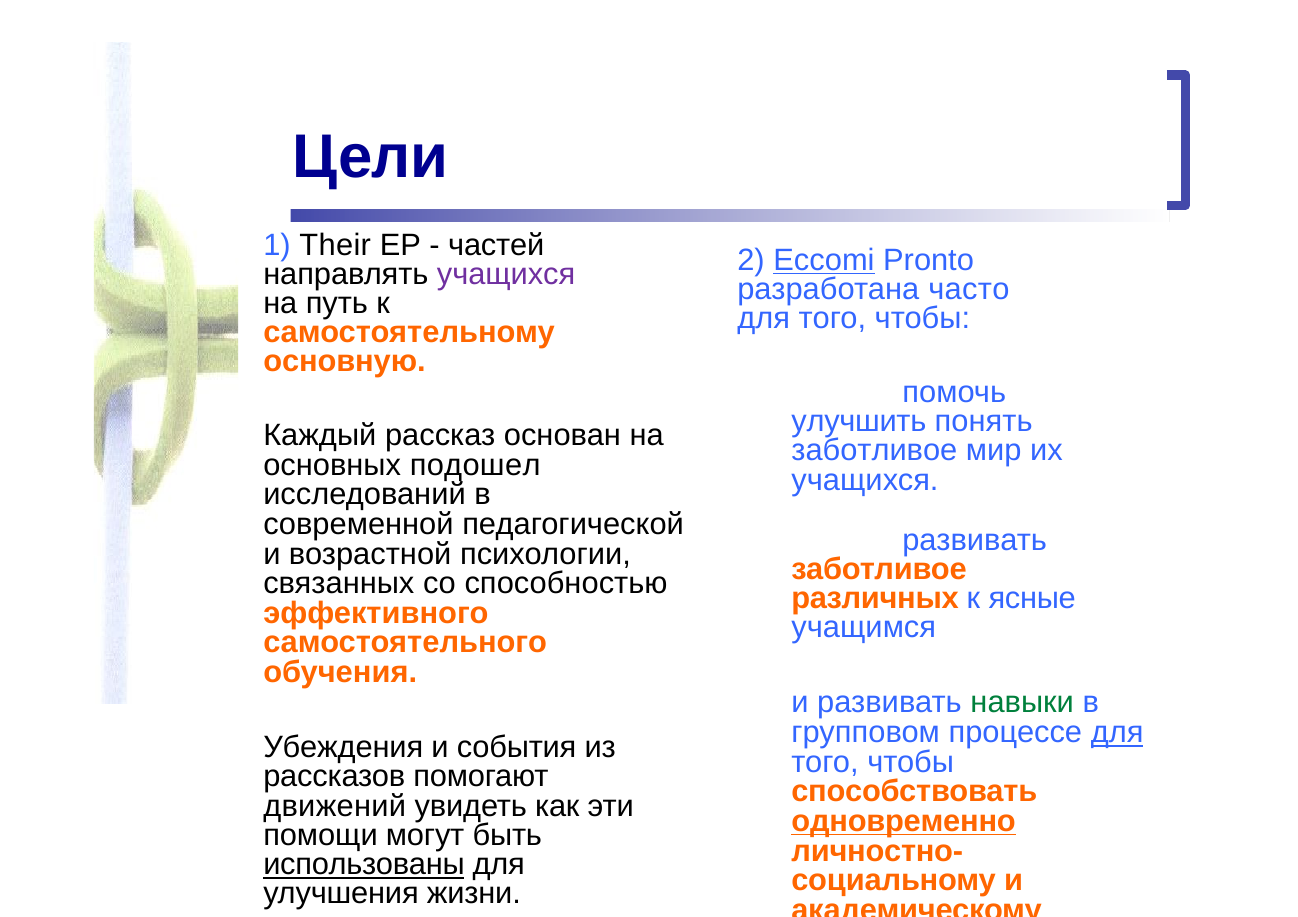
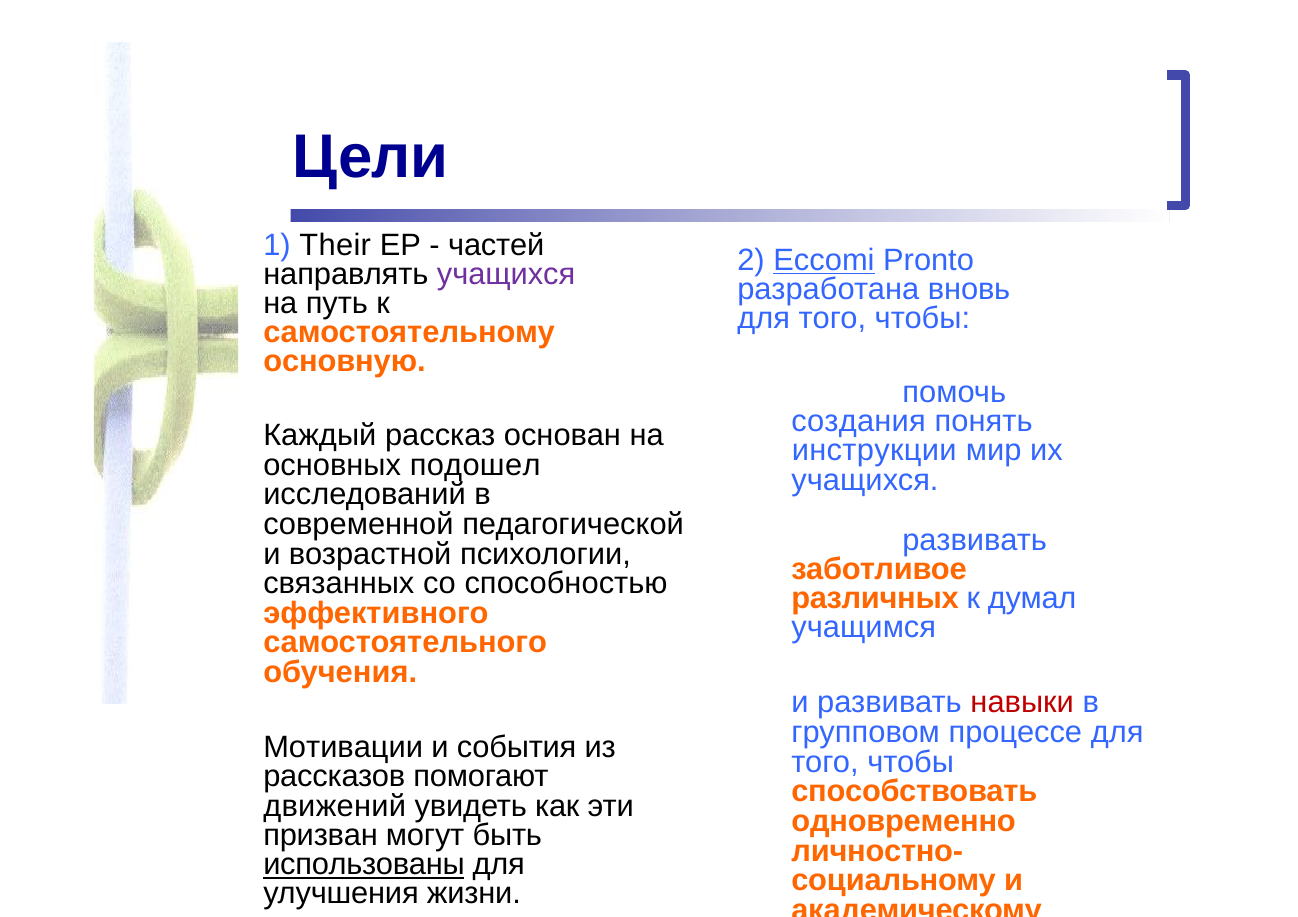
часто: часто -> вновь
улучшить: улучшить -> создания
заботливое at (874, 451): заботливое -> инструкции
ясные: ясные -> думал
навыки colour: green -> red
для at (1117, 733) underline: present -> none
Убеждения: Убеждения -> Мотивации
одновременно underline: present -> none
помощи: помощи -> призван
